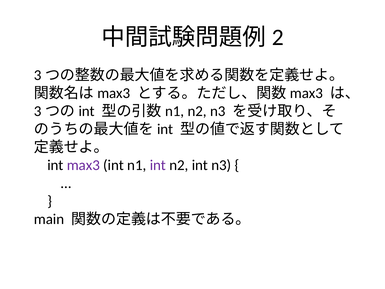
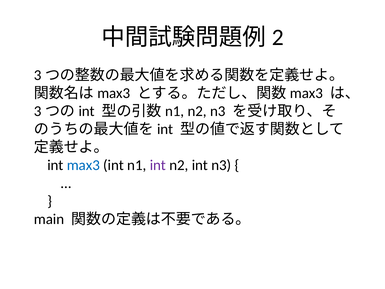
max3 colour: purple -> blue
